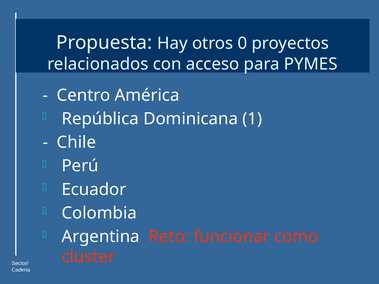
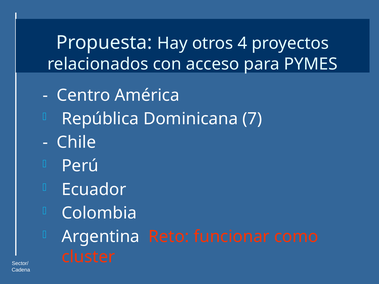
0: 0 -> 4
1: 1 -> 7
